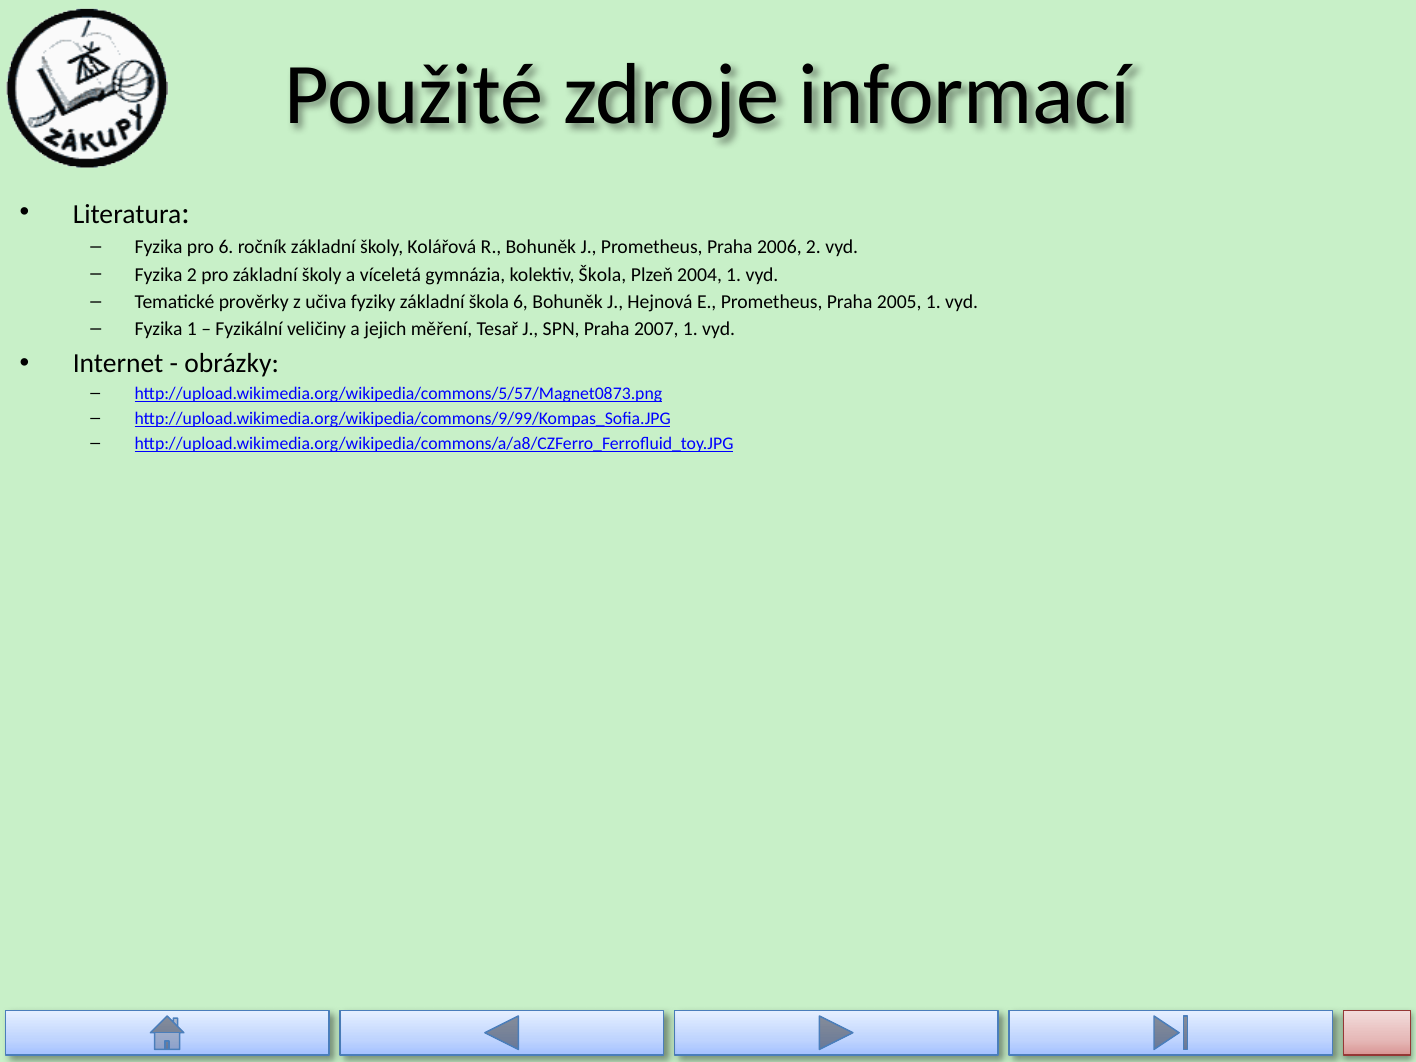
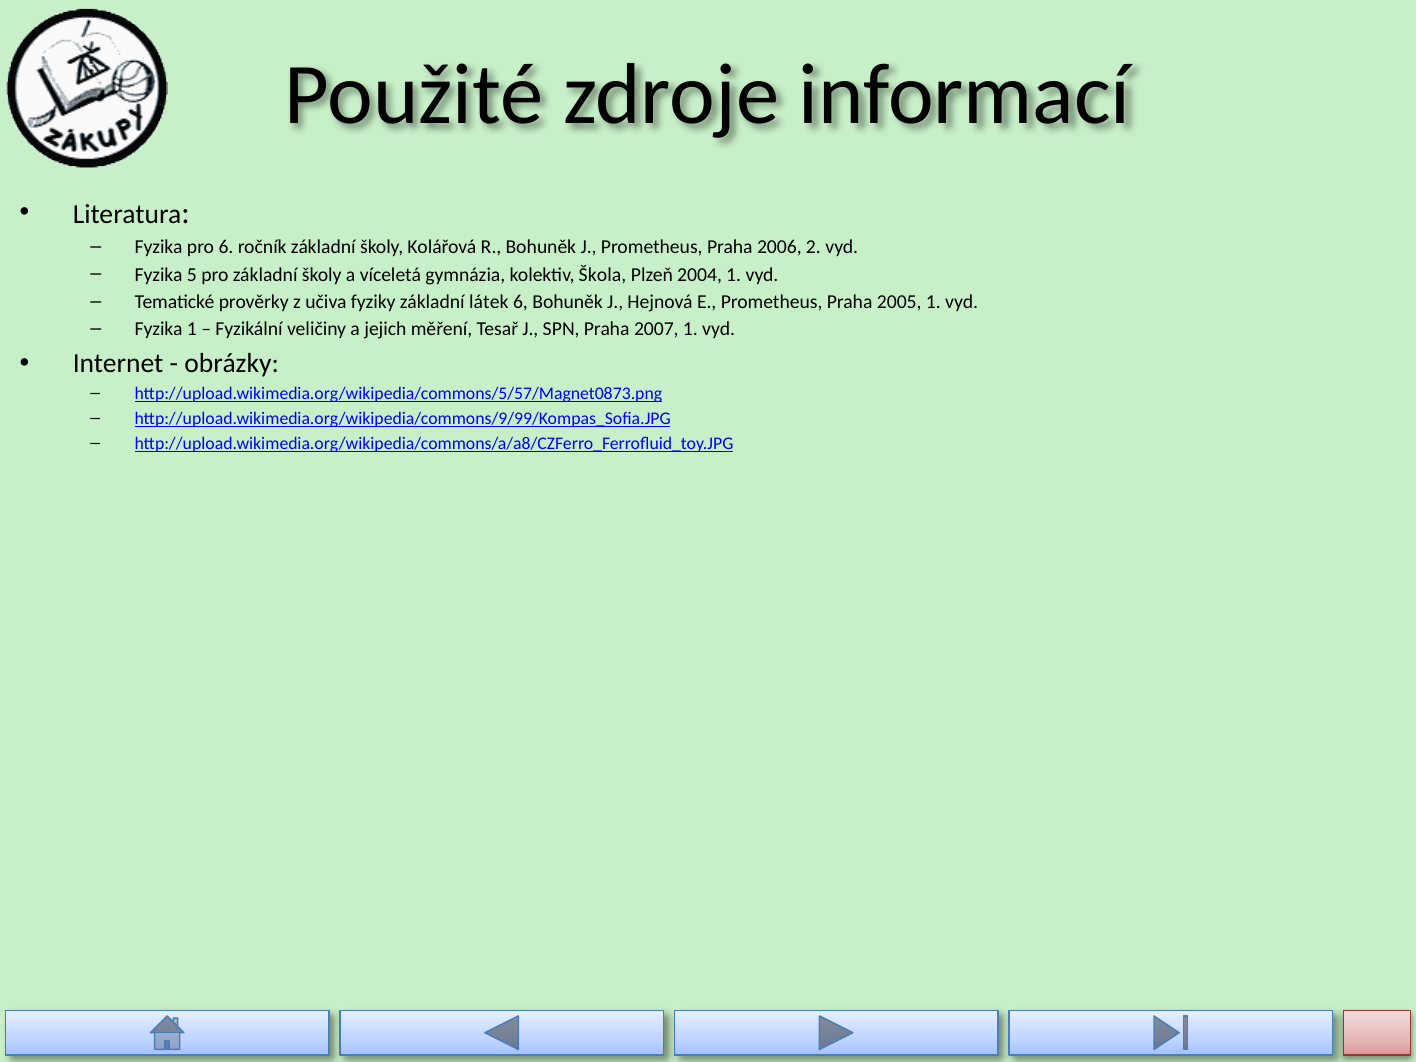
Fyzika 2: 2 -> 5
základní škola: škola -> látek
